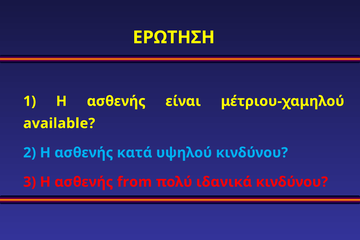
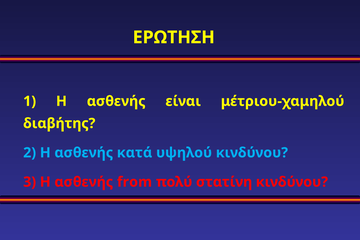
available: available -> διαβήτης
ιδανικά: ιδανικά -> στατίνη
